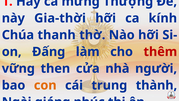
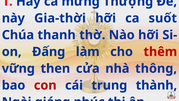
kính: kính -> suốt
người: người -> thông
con colour: orange -> red
